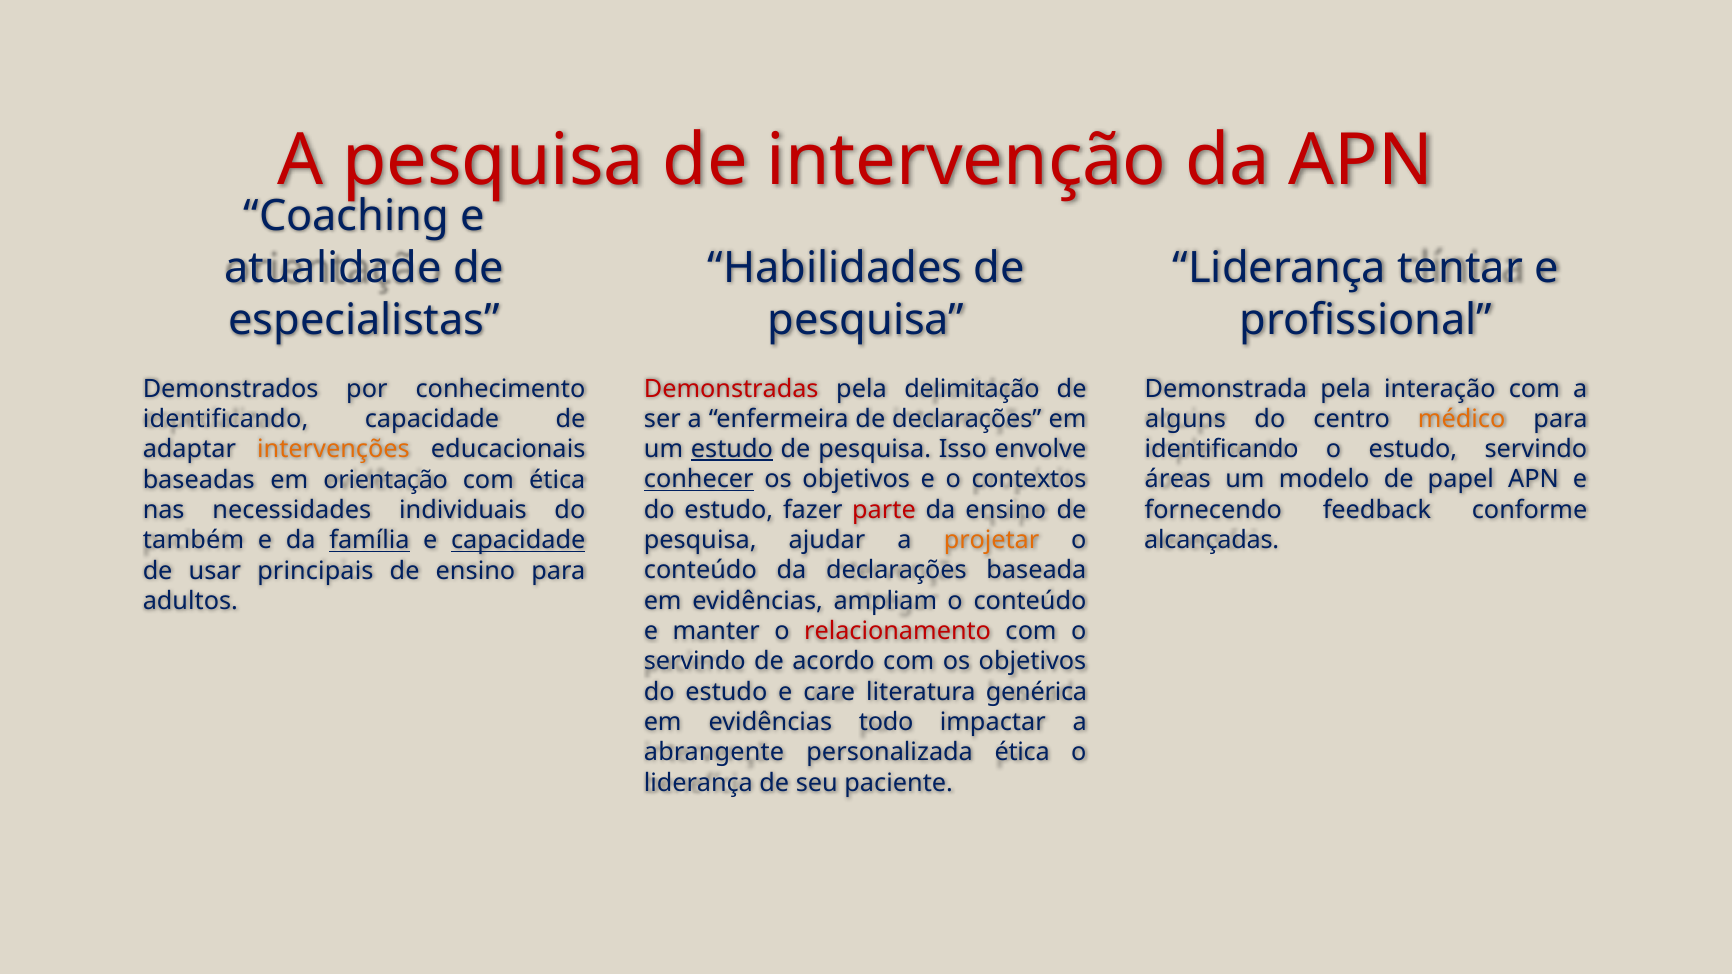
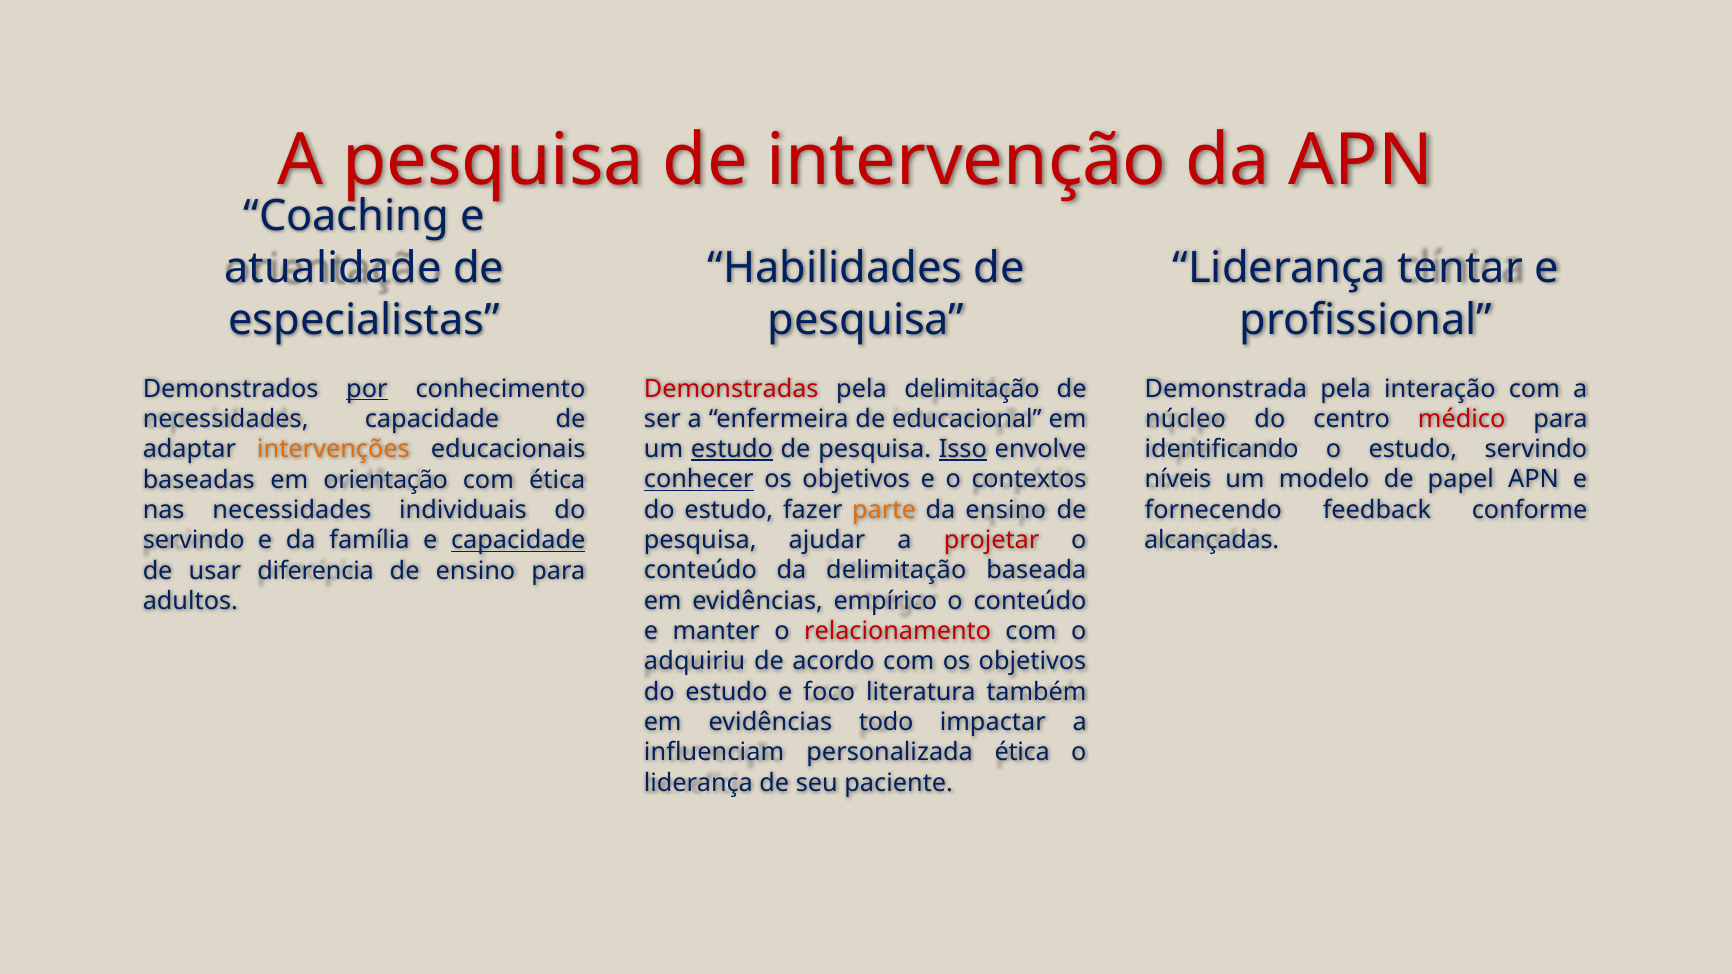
por underline: none -> present
de declarações: declarações -> educacional
alguns: alguns -> núcleo
médico colour: orange -> red
identificando at (226, 419): identificando -> necessidades
Isso underline: none -> present
áreas: áreas -> níveis
parte colour: red -> orange
projetar colour: orange -> red
também at (193, 541): também -> servindo
família underline: present -> none
da declarações: declarações -> delimitação
principais: principais -> diferencia
ampliam: ampliam -> empírico
servindo at (695, 662): servindo -> adquiriu
care: care -> foco
genérica: genérica -> também
abrangente: abrangente -> influenciam
